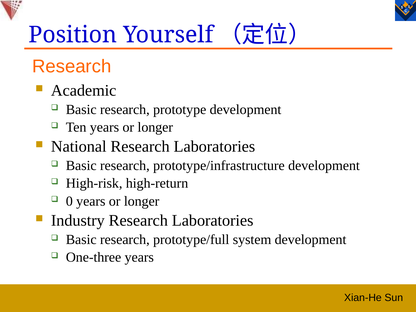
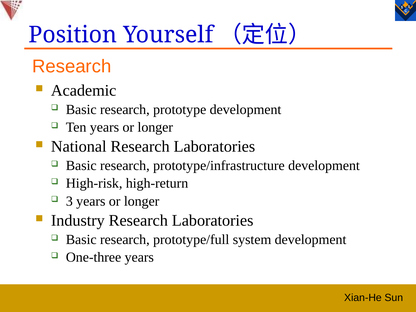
0: 0 -> 3
